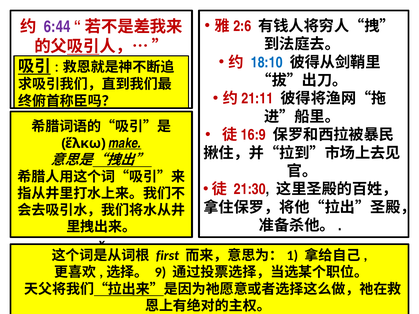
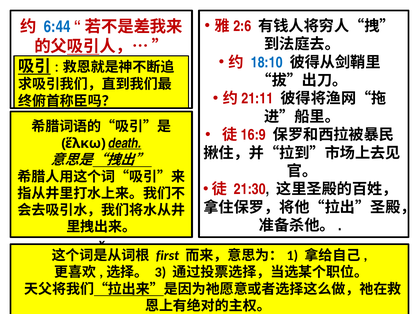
6:44 colour: purple -> blue
make: make -> death
9: 9 -> 3
